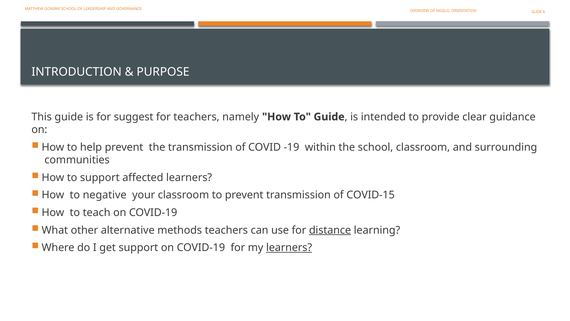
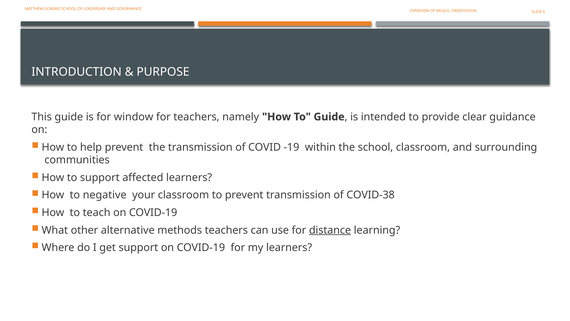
suggest: suggest -> window
COVID-15: COVID-15 -> COVID-38
learners at (289, 247) underline: present -> none
